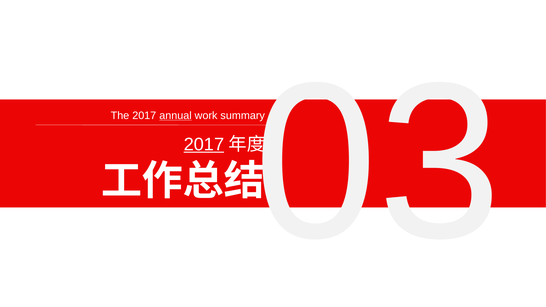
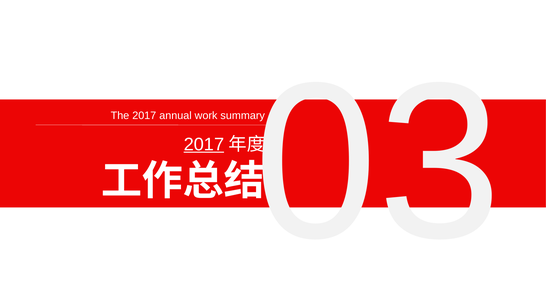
annual underline: present -> none
